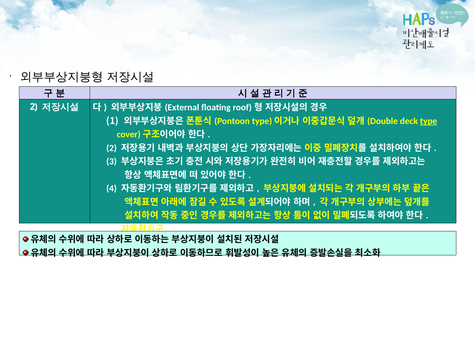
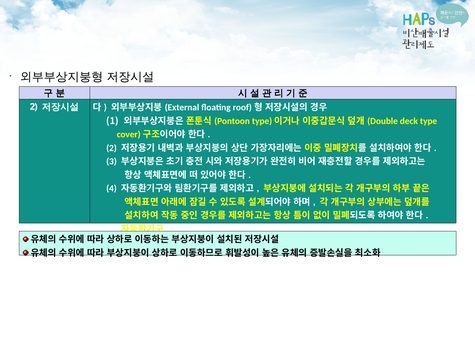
type underline: present -> none
